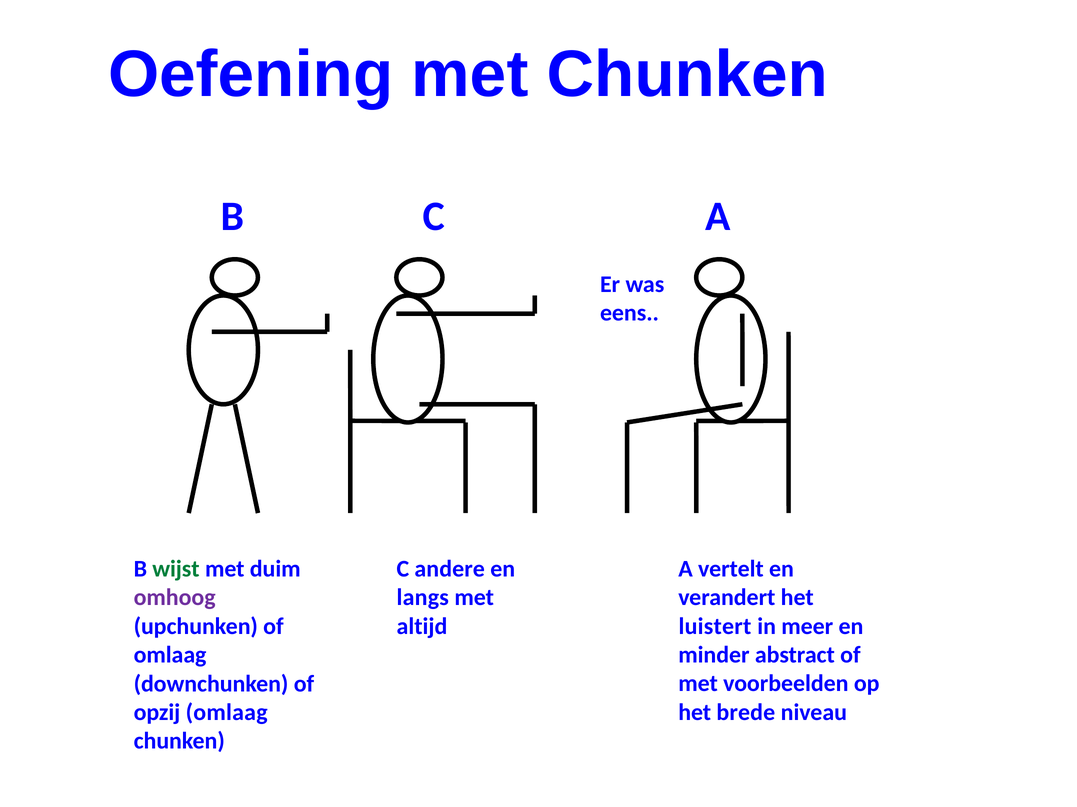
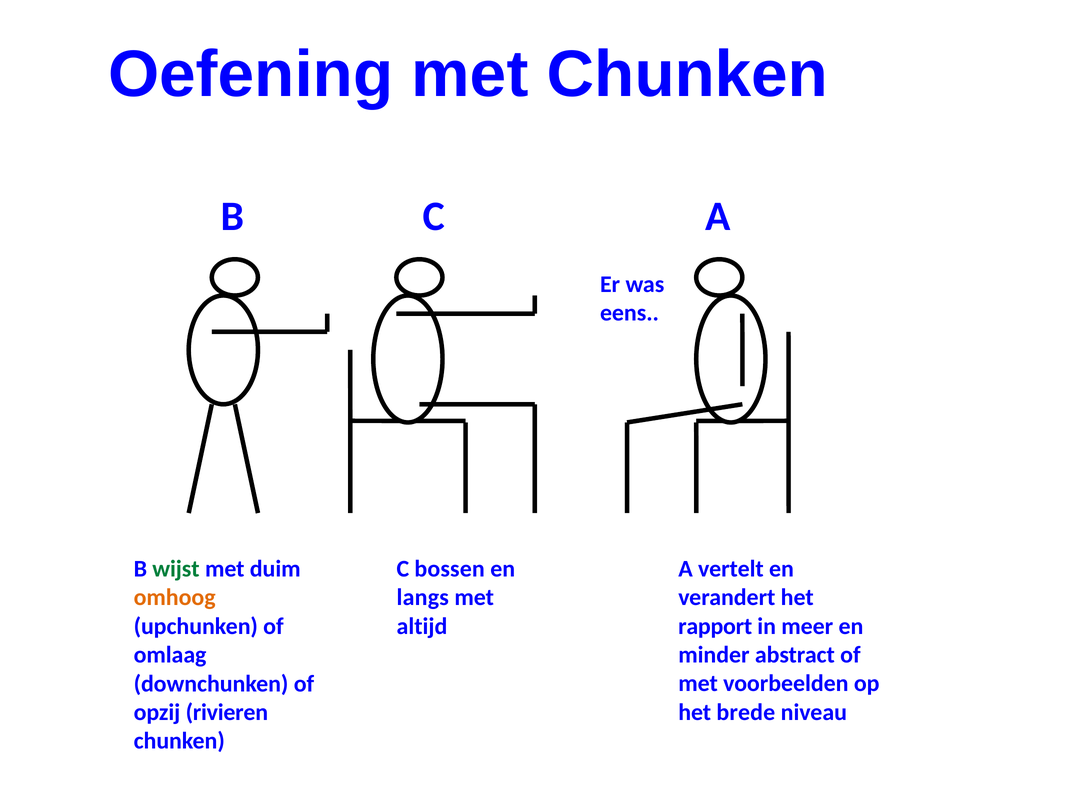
andere: andere -> bossen
omhoog colour: purple -> orange
luistert: luistert -> rapport
opzij omlaag: omlaag -> rivieren
